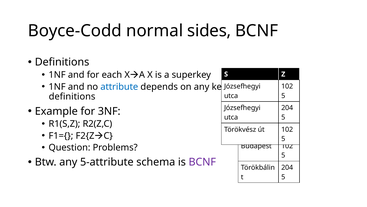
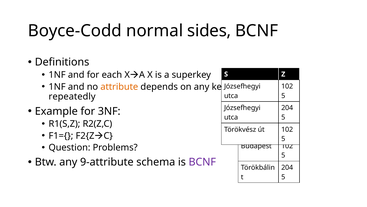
attribute colour: blue -> orange
definitions at (72, 96): definitions -> repeatedly
5-attribute: 5-attribute -> 9-attribute
